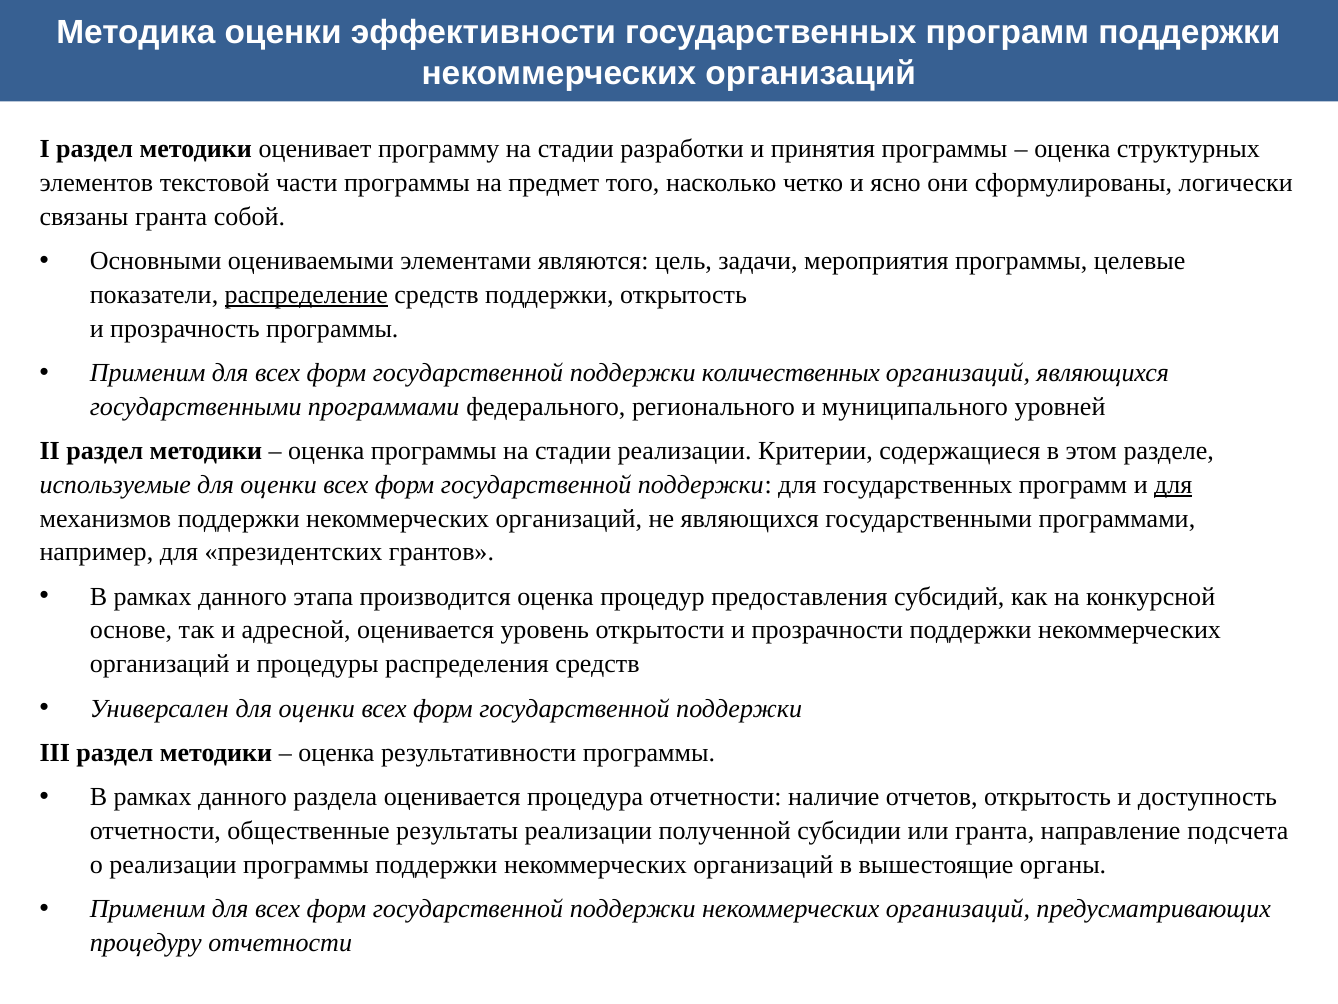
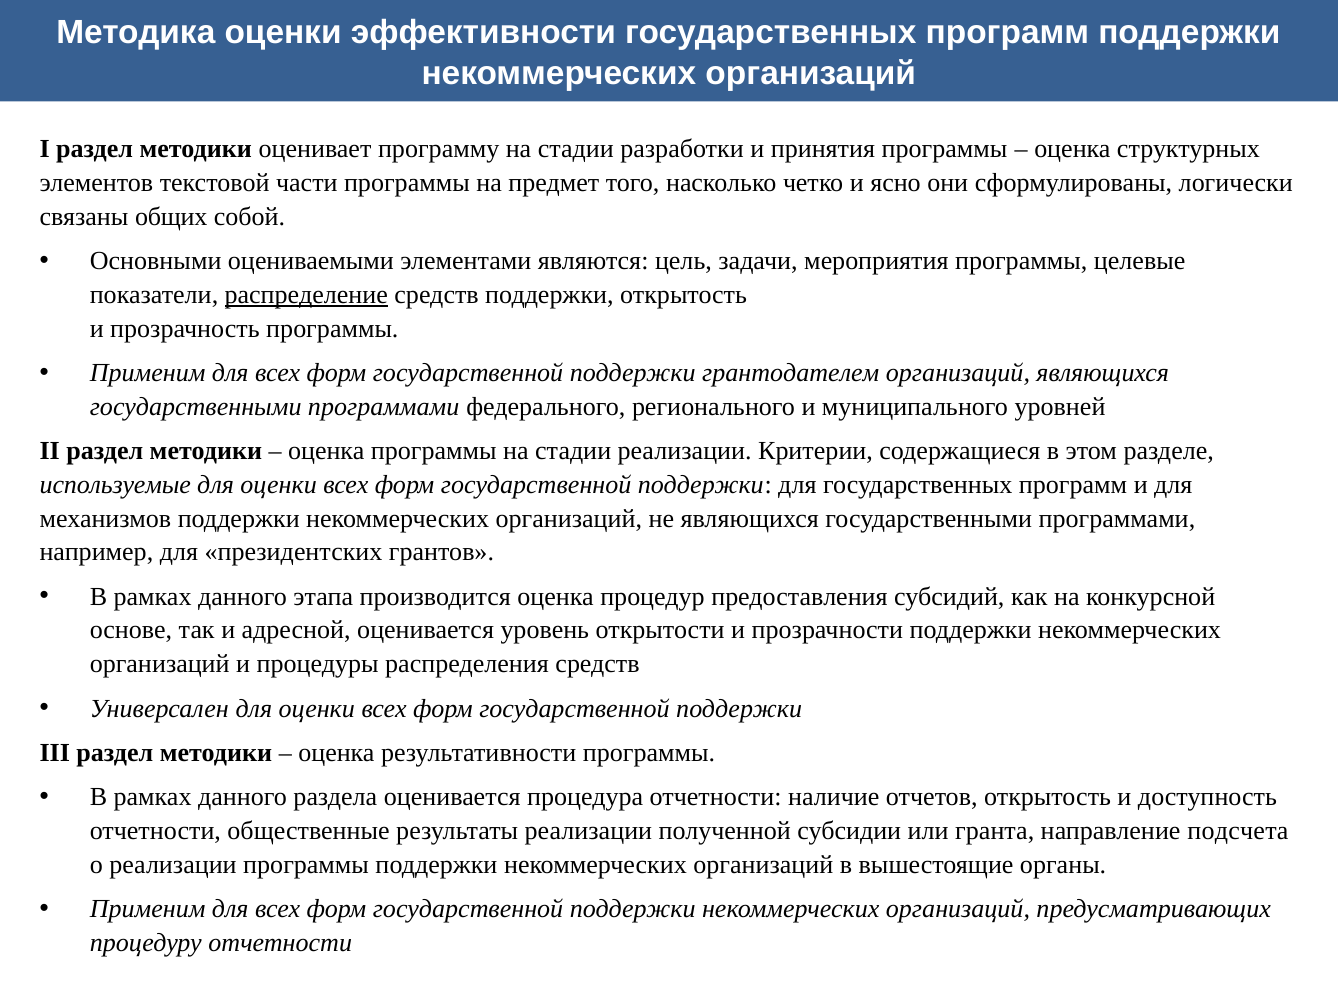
связаны гранта: гранта -> общих
количественных: количественных -> грантодателем
для at (1173, 485) underline: present -> none
